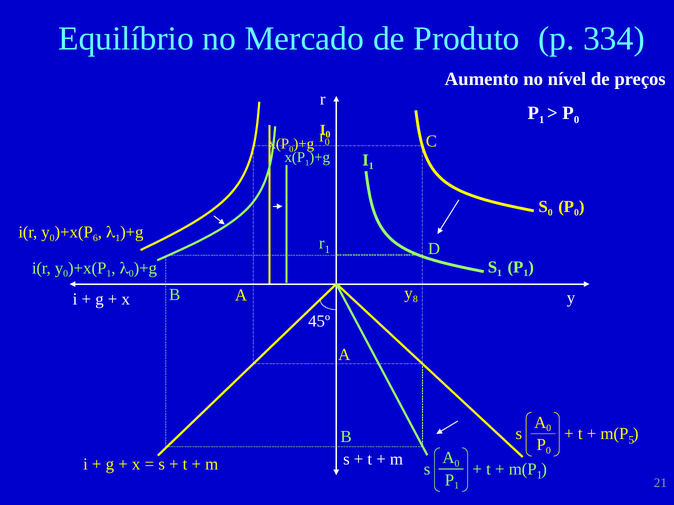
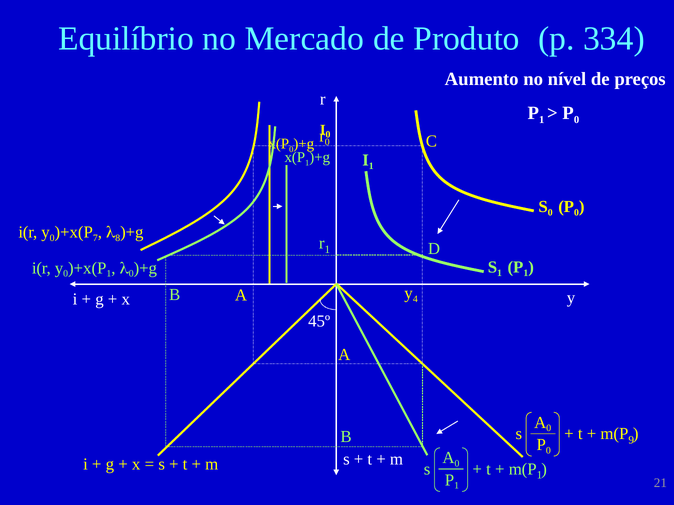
6: 6 -> 7
1 at (118, 238): 1 -> 8
8: 8 -> 4
5: 5 -> 9
